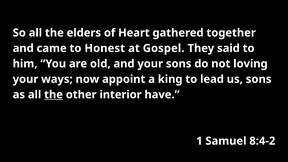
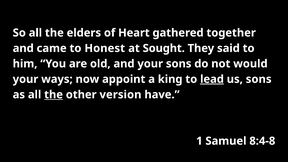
Gospel: Gospel -> Sought
loving: loving -> would
lead underline: none -> present
interior: interior -> version
8:4-2: 8:4-2 -> 8:4-8
